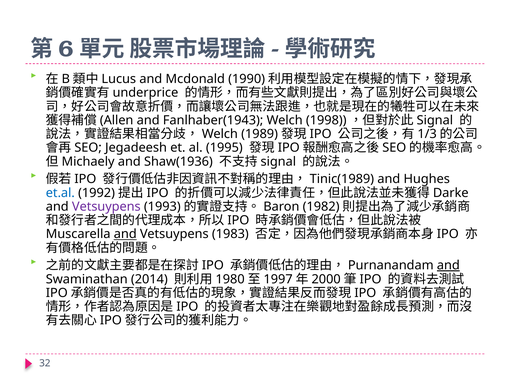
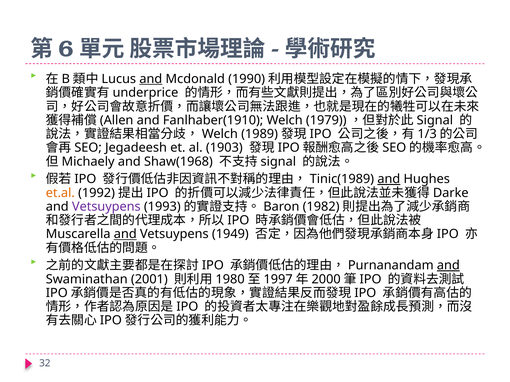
and at (151, 79) underline: none -> present
Fanlhaber(1943: Fanlhaber(1943 -> Fanlhaber(1910
1998: 1998 -> 1979
1995: 1995 -> 1903
Shaw(1936: Shaw(1936 -> Shaw(1968
and at (389, 179) underline: none -> present
et.al colour: blue -> orange
1983: 1983 -> 1949
2014: 2014 -> 2001
